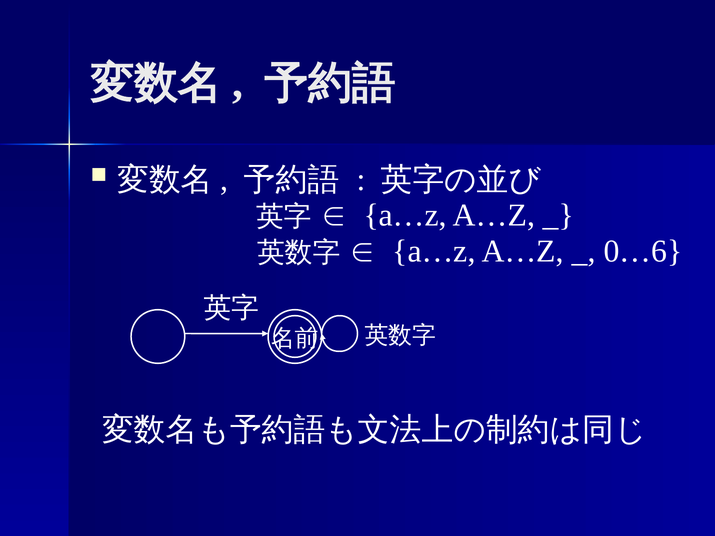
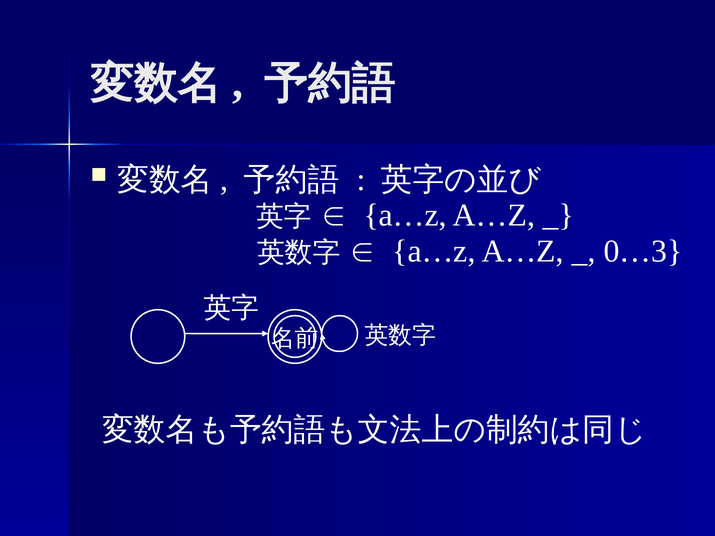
0…6: 0…6 -> 0…3
